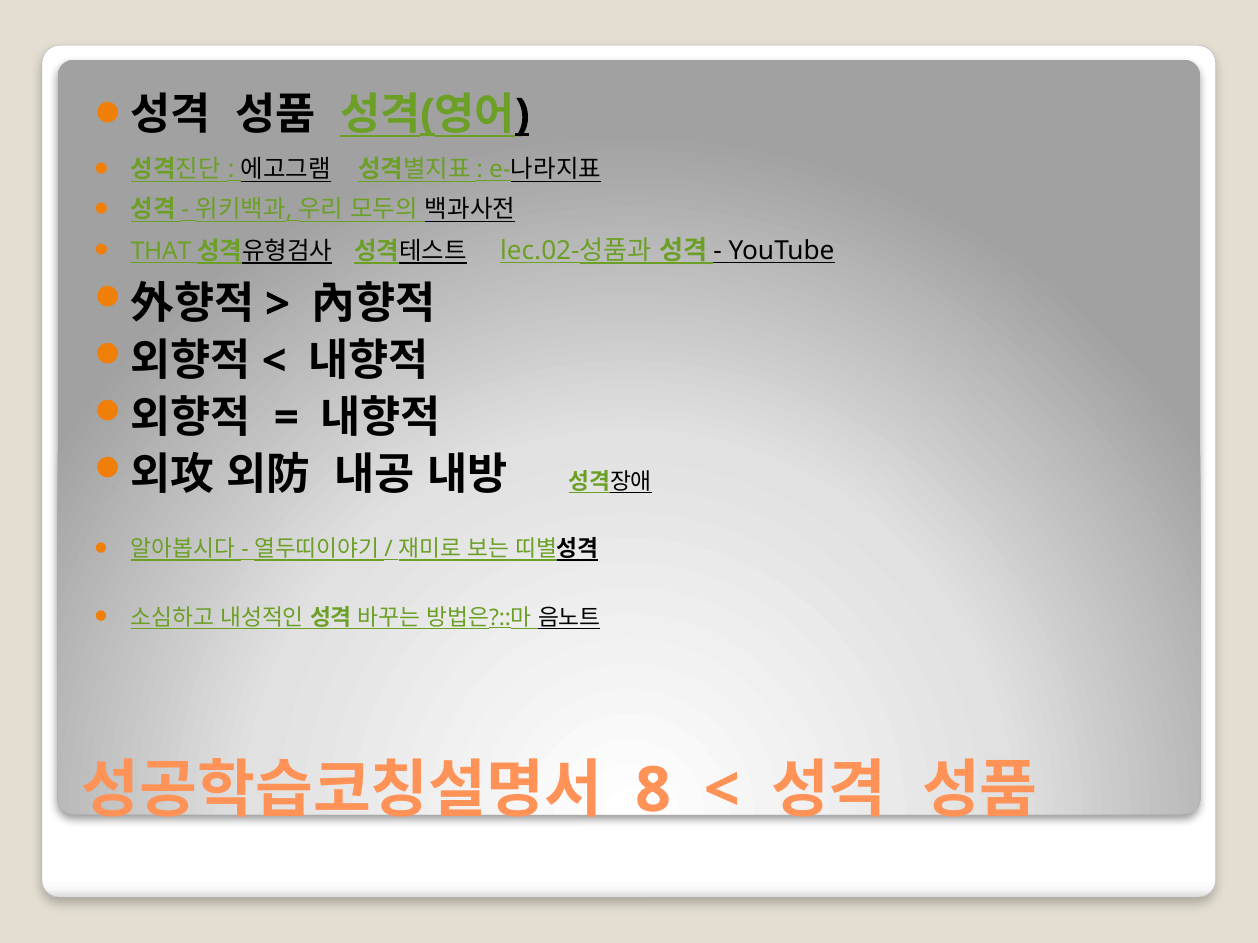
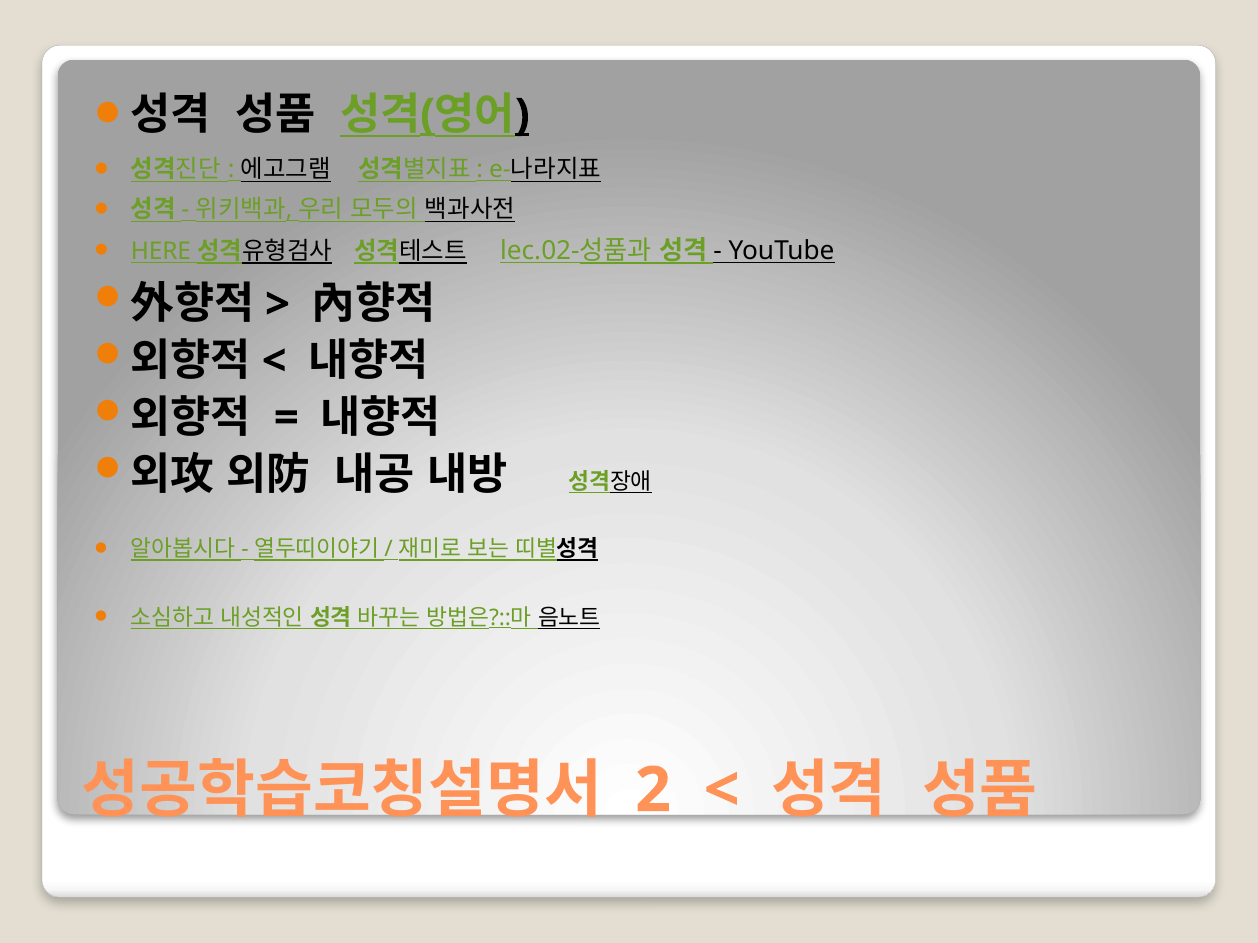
THAT: THAT -> HERE
8: 8 -> 2
